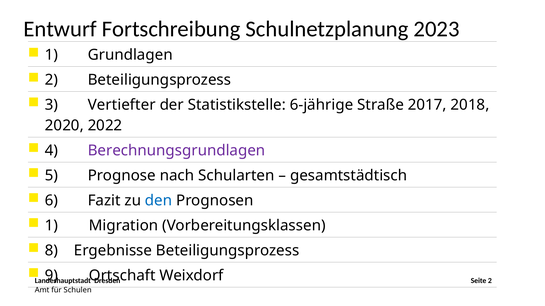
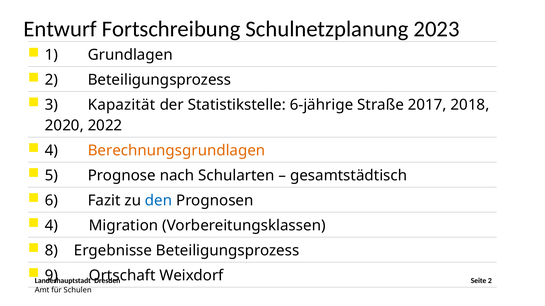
Vertiefter: Vertiefter -> Kapazität
Berechnungsgrundlagen colour: purple -> orange
1 at (52, 226): 1 -> 4
